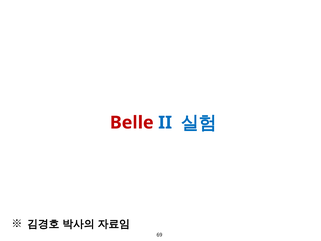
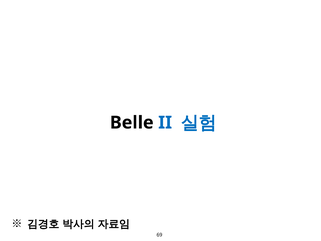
Belle colour: red -> black
